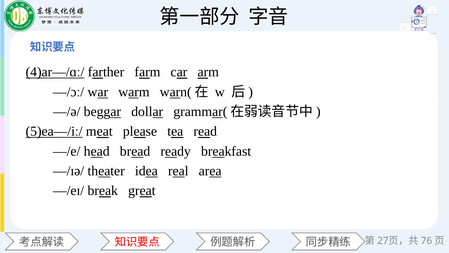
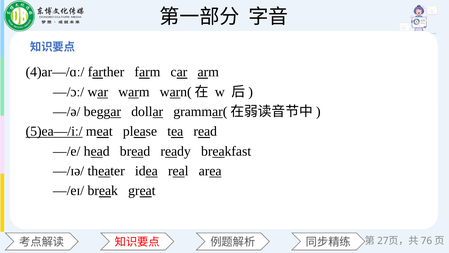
4)ar—/ɑː/ underline: present -> none
